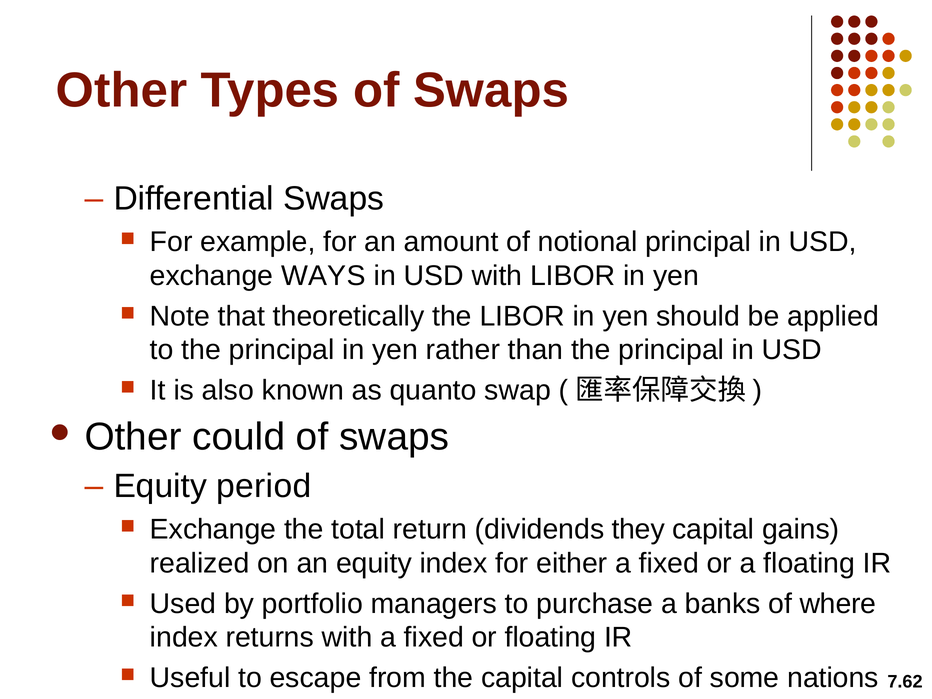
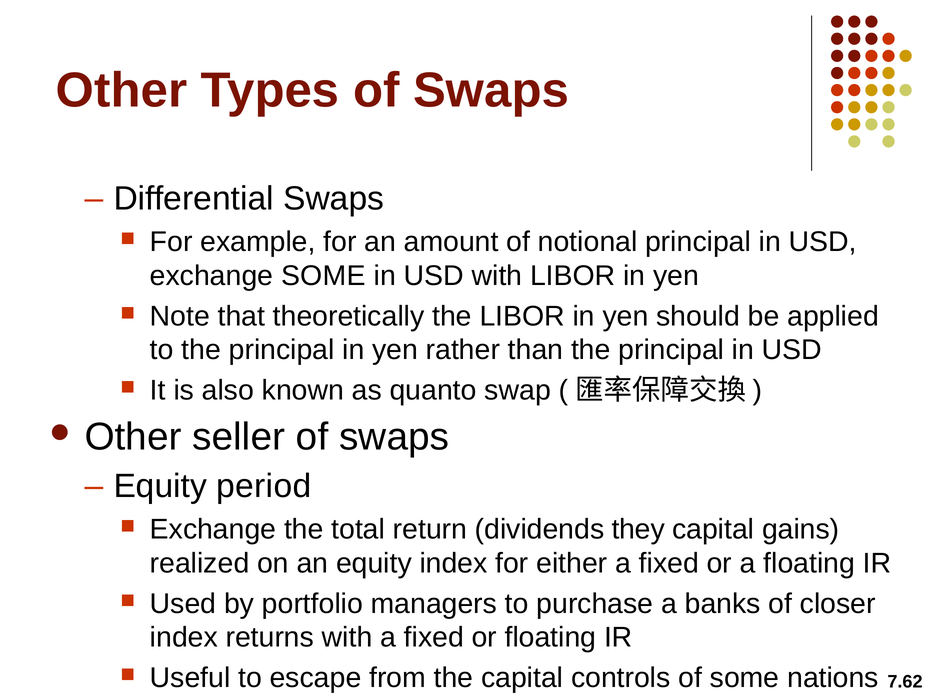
exchange WAYS: WAYS -> SOME
could: could -> seller
where: where -> closer
